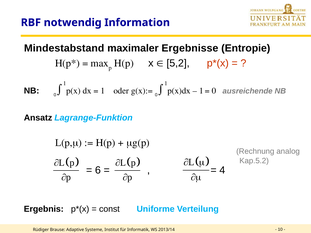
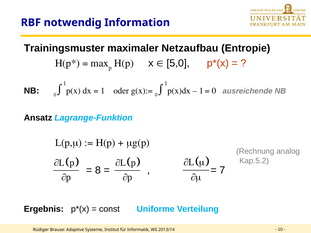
Mindestabstand: Mindestabstand -> Trainingsmuster
Ergebnisse: Ergebnisse -> Netzaufbau
5,2: 5,2 -> 5,0
6: 6 -> 8
4: 4 -> 7
